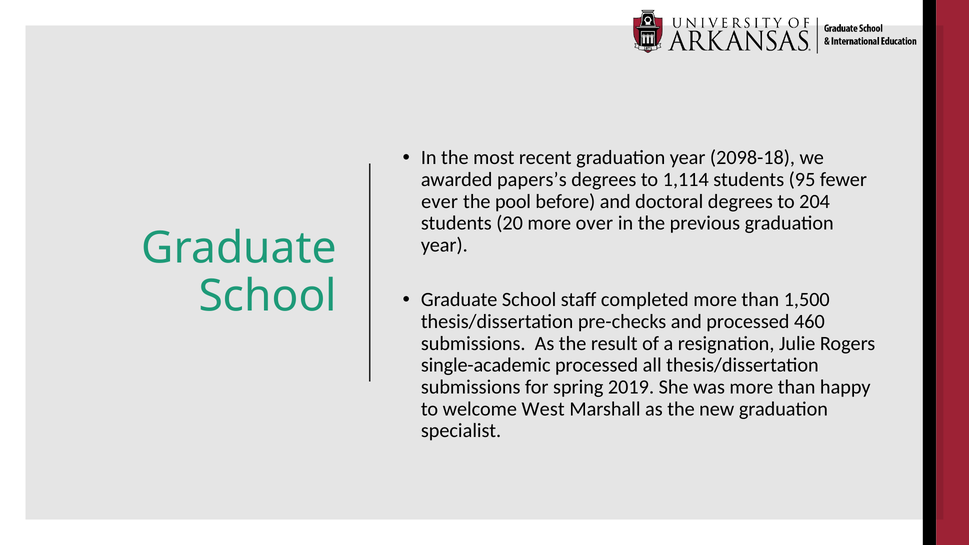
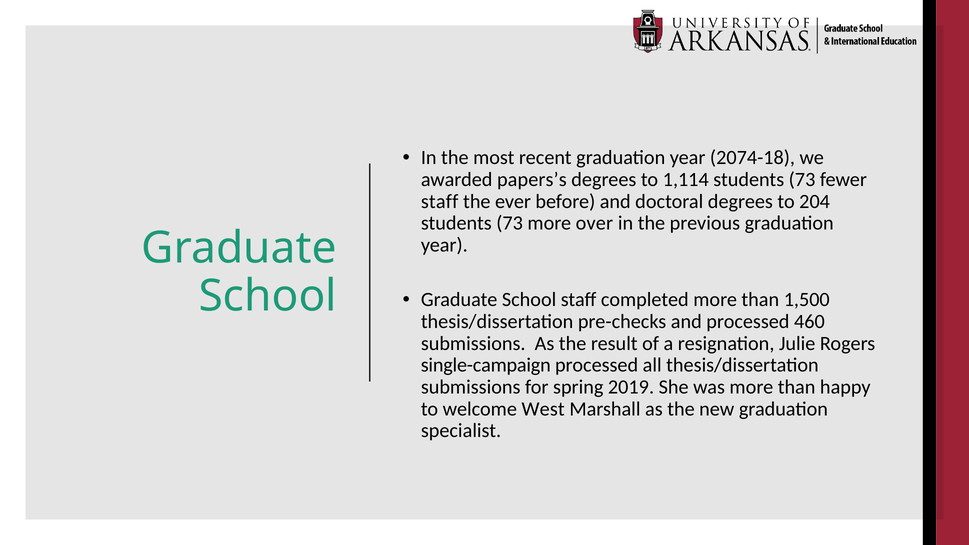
2098-18: 2098-18 -> 2074-18
1,114 students 95: 95 -> 73
ever at (440, 201): ever -> staff
pool: pool -> ever
20 at (510, 223): 20 -> 73
single-academic: single-academic -> single-campaign
